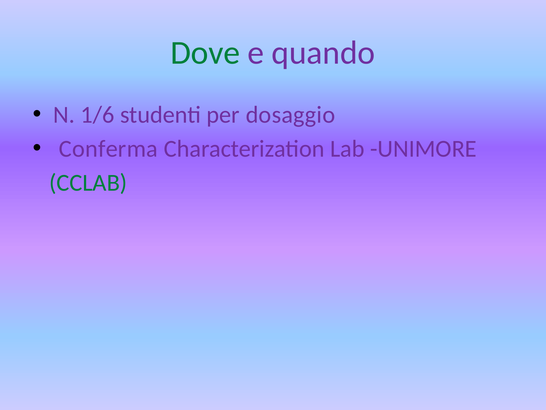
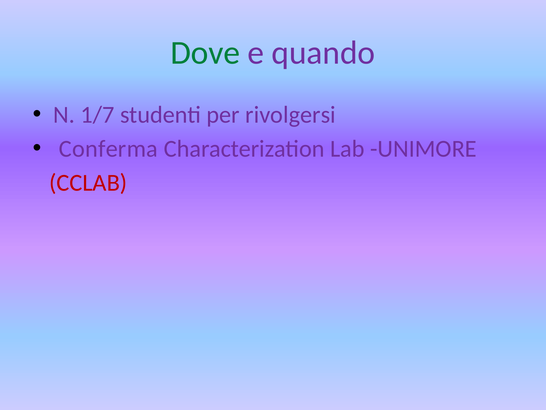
1/6: 1/6 -> 1/7
dosaggio: dosaggio -> rivolgersi
CCLAB colour: green -> red
